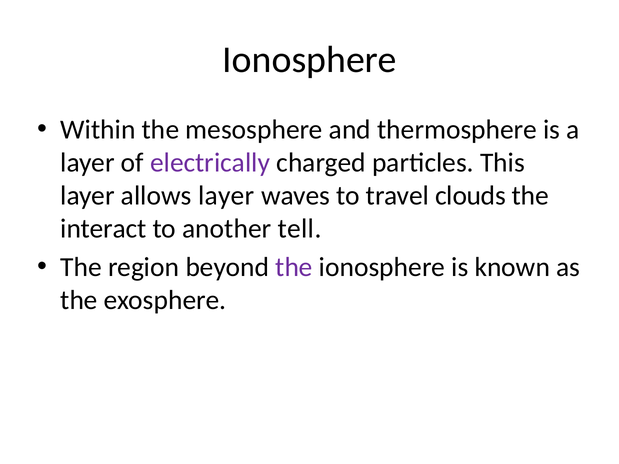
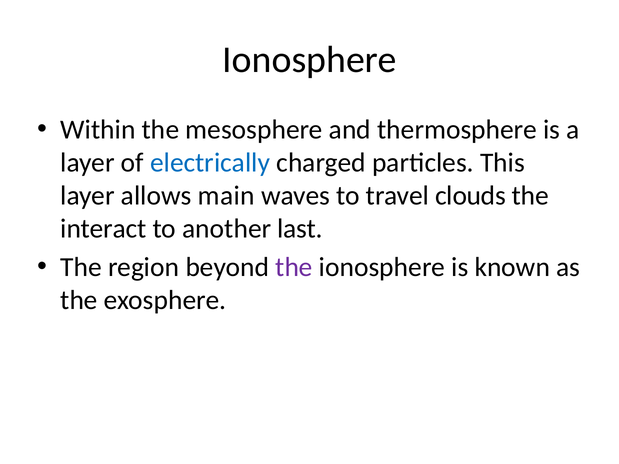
electrically colour: purple -> blue
allows layer: layer -> main
tell: tell -> last
